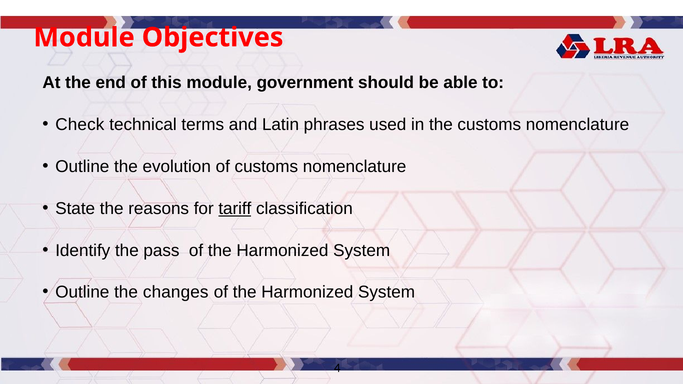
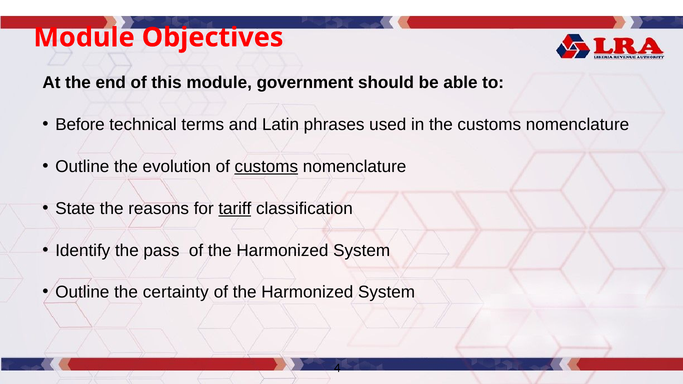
Check: Check -> Before
customs at (266, 167) underline: none -> present
changes: changes -> certainty
